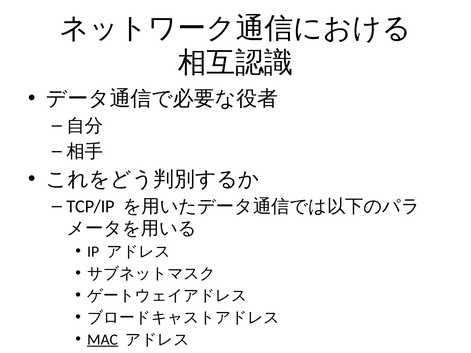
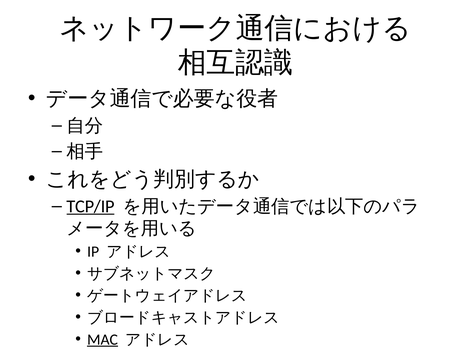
TCP/IP underline: none -> present
